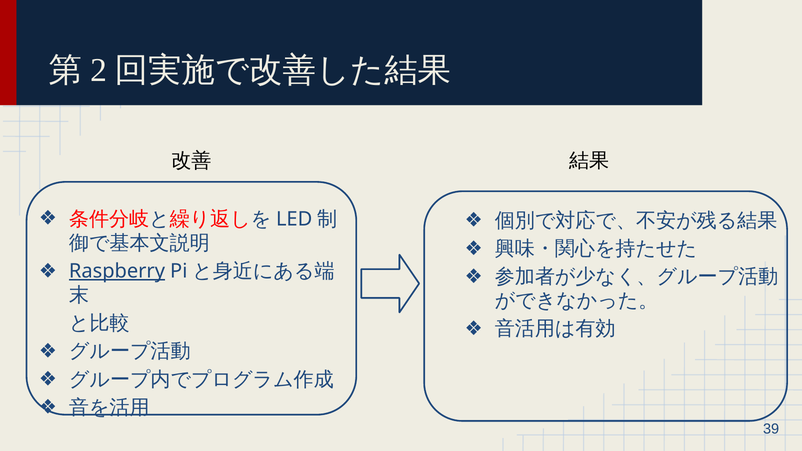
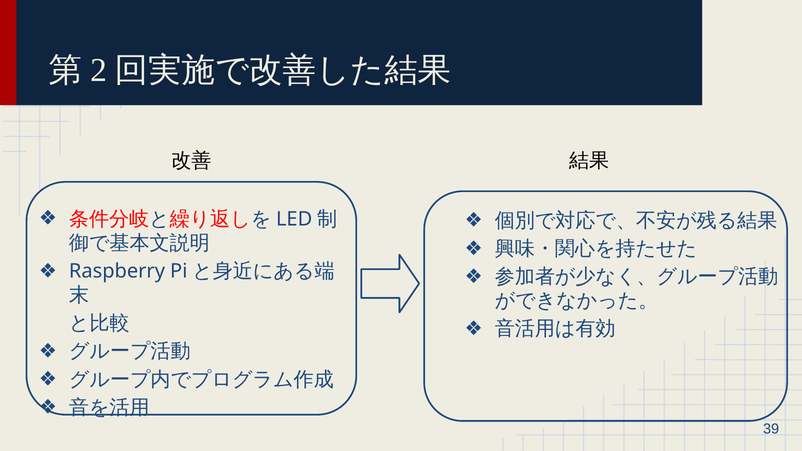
Raspberry underline: present -> none
